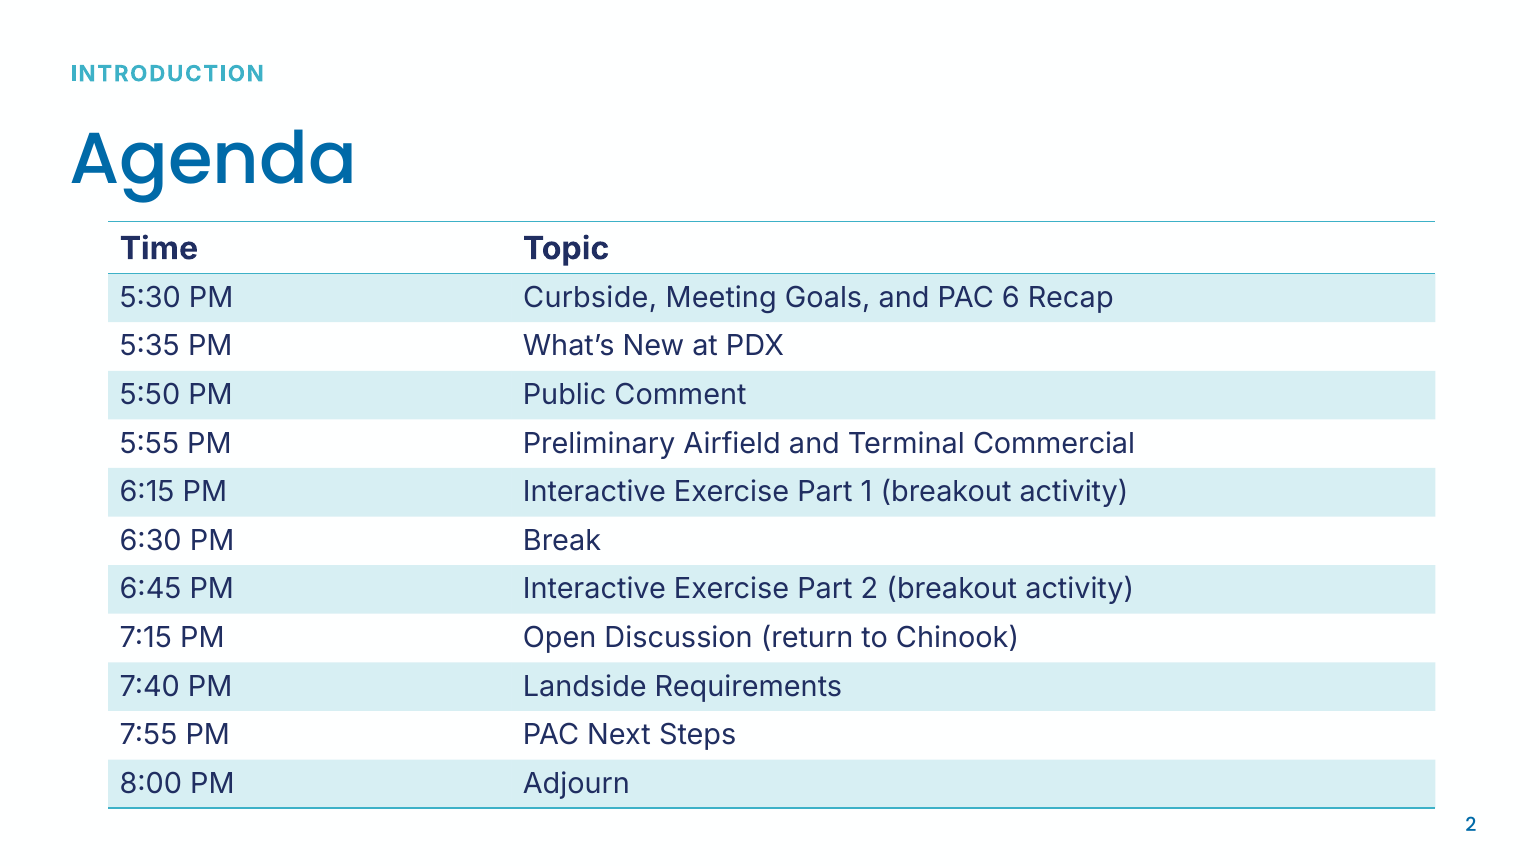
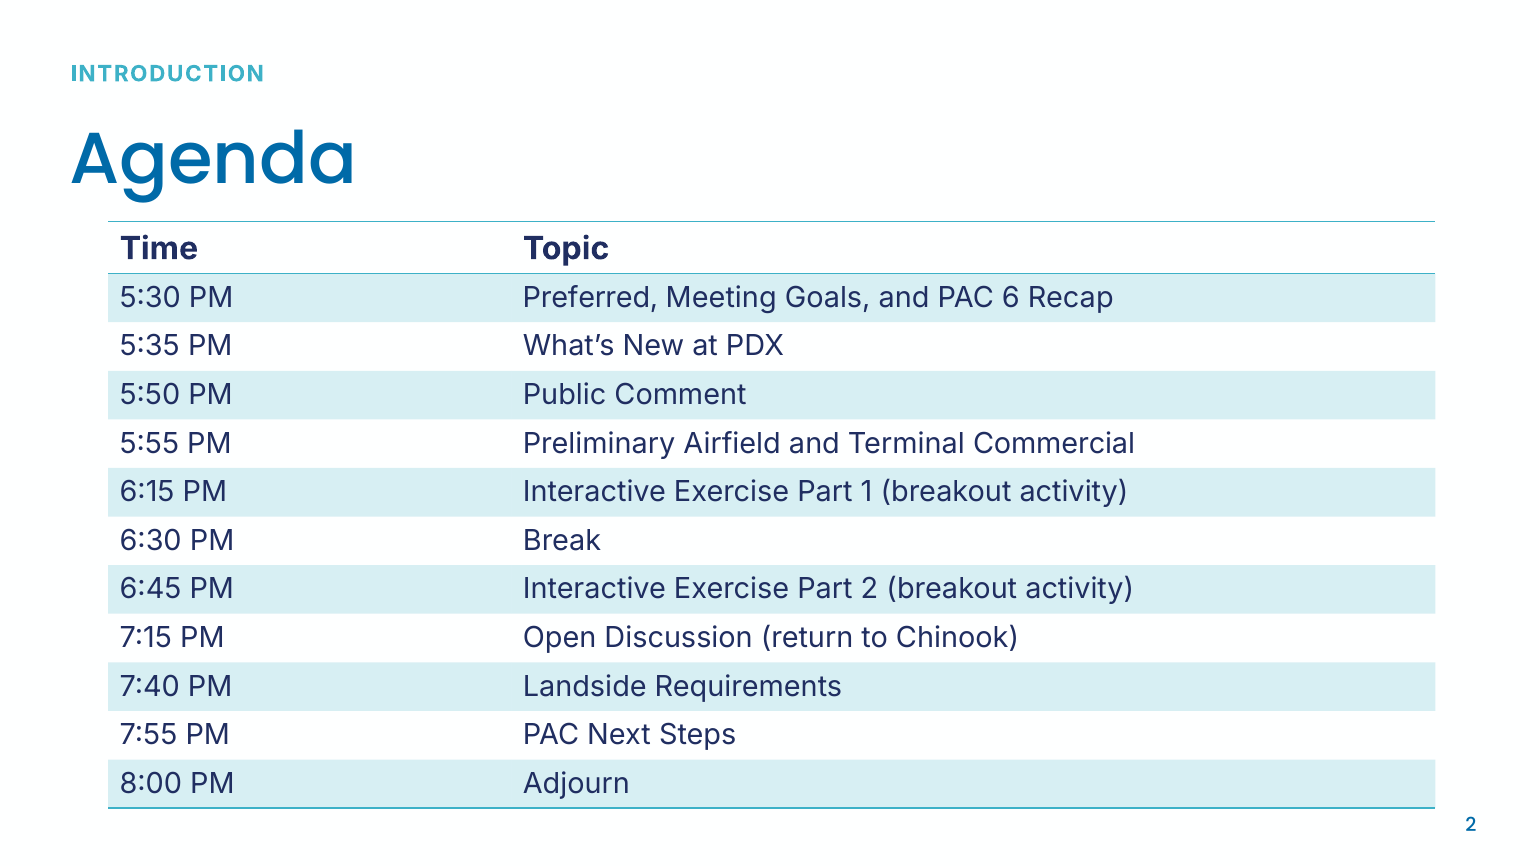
Curbside: Curbside -> Preferred
